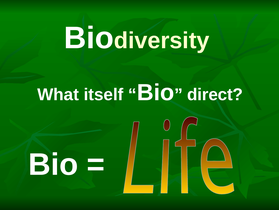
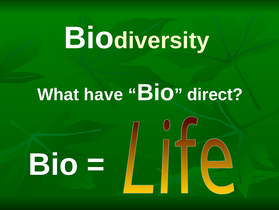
itself: itself -> have
